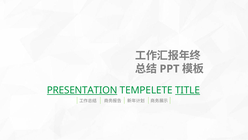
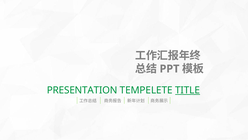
PRESENTATION underline: present -> none
